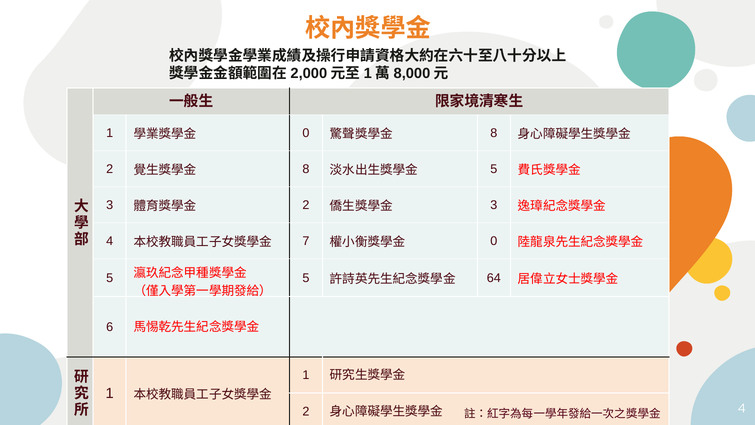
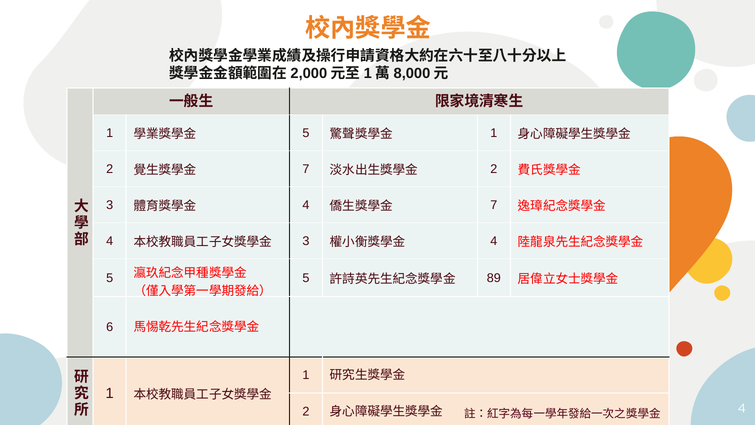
0 at (306, 133): 0 -> 5
8 at (494, 133): 8 -> 1
8 at (306, 169): 8 -> 7
5 at (494, 169): 5 -> 2
2 at (306, 205): 2 -> 4
3 at (494, 205): 3 -> 7
7 at (306, 241): 7 -> 3
0 at (494, 241): 0 -> 4
64: 64 -> 89
